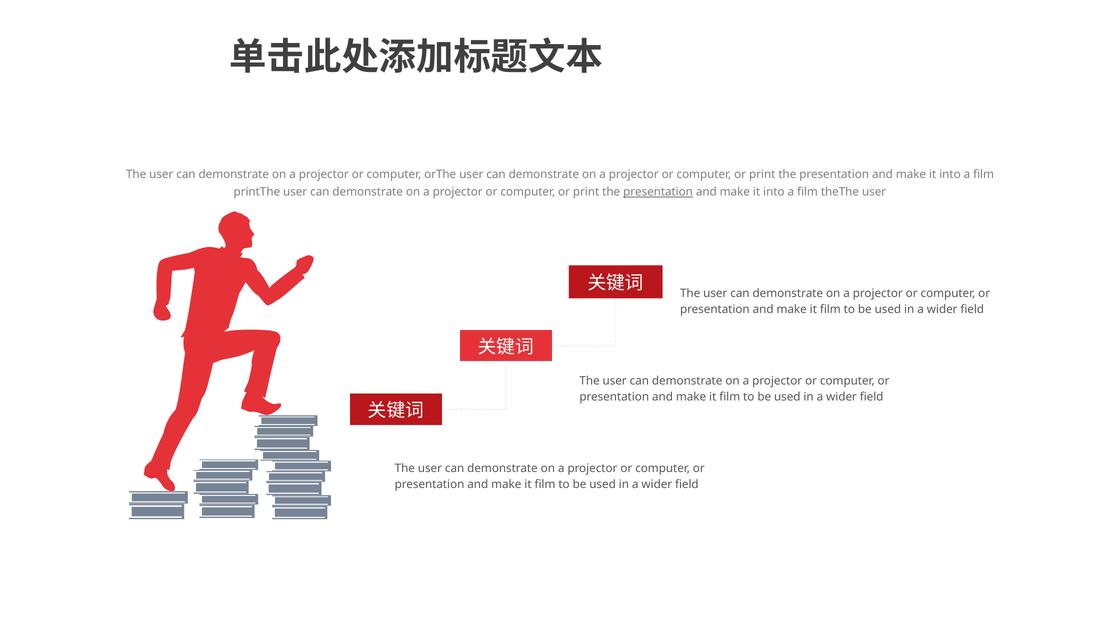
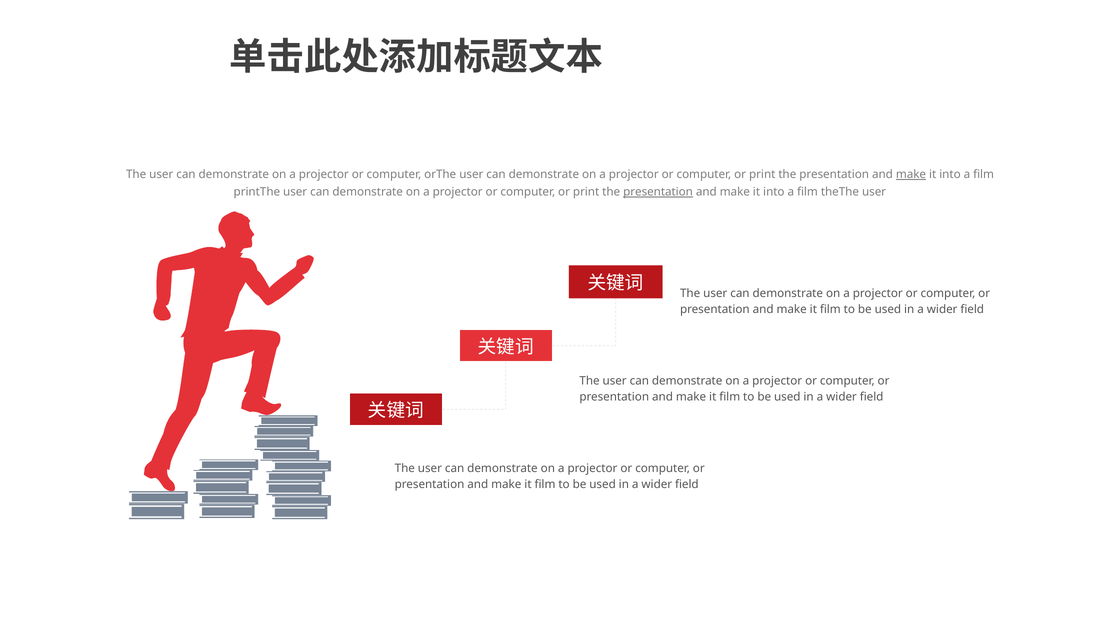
make at (911, 174) underline: none -> present
